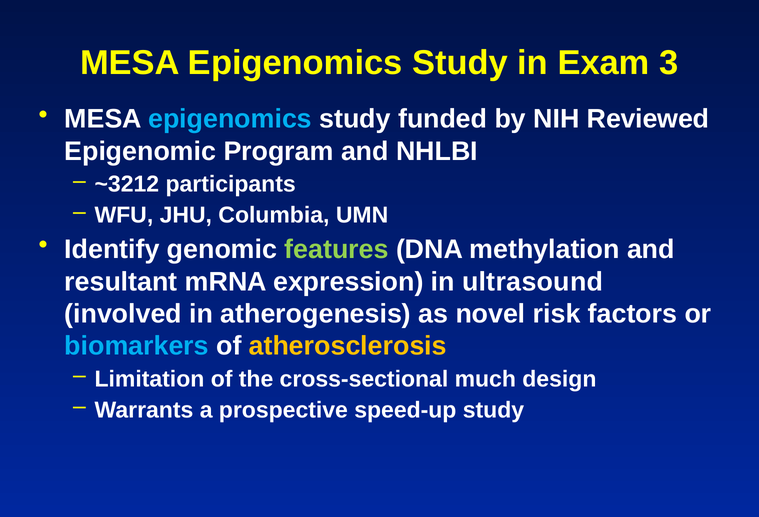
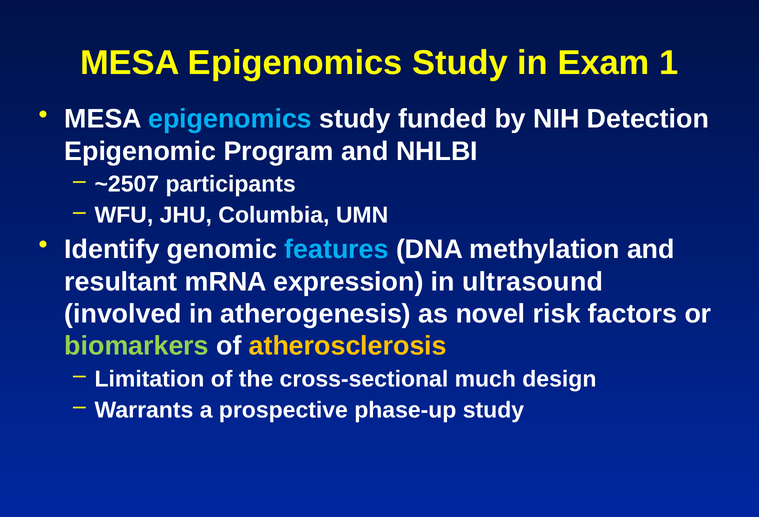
3: 3 -> 1
Reviewed: Reviewed -> Detection
~3212: ~3212 -> ~2507
features colour: light green -> light blue
biomarkers colour: light blue -> light green
speed-up: speed-up -> phase-up
